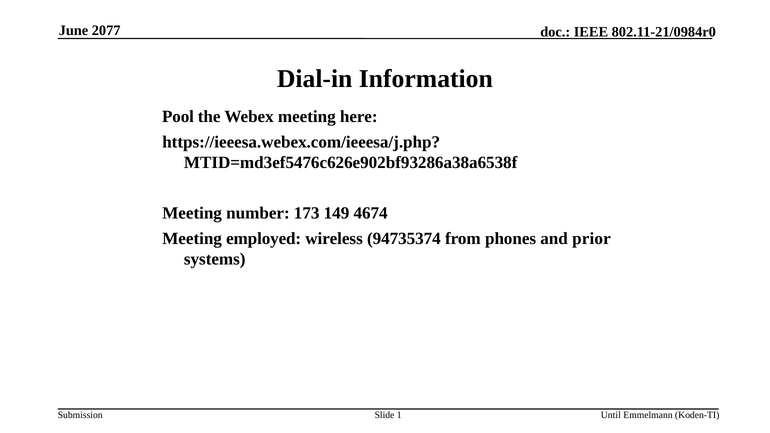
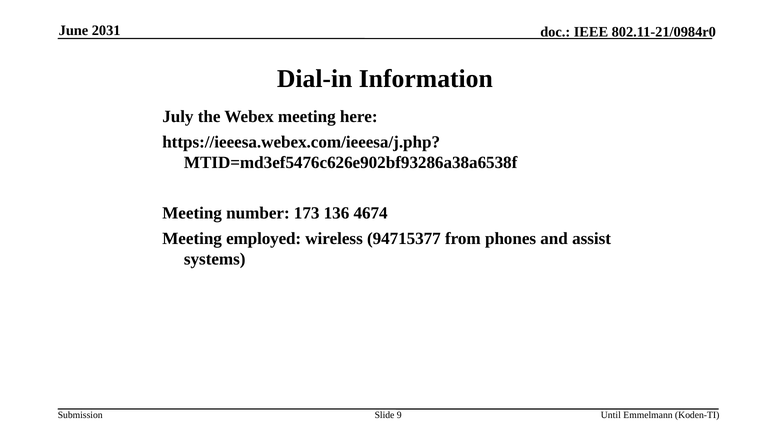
2077: 2077 -> 2031
Pool: Pool -> July
149: 149 -> 136
94735374: 94735374 -> 94715377
prior: prior -> assist
1: 1 -> 9
